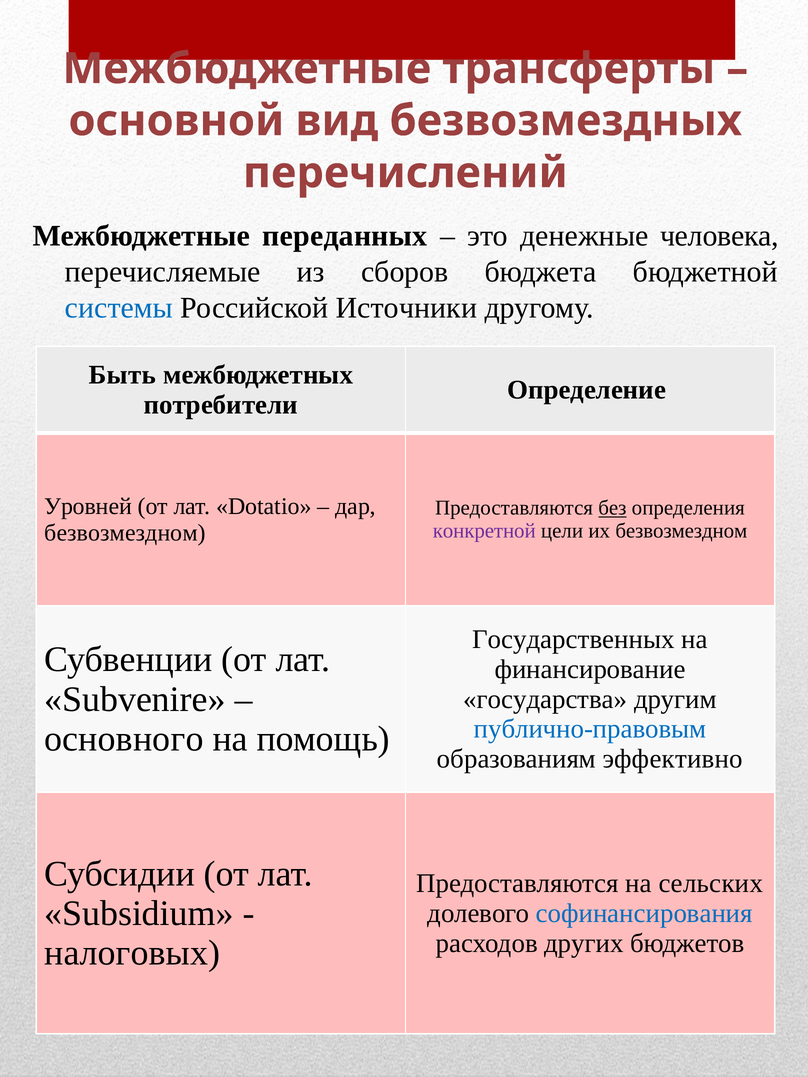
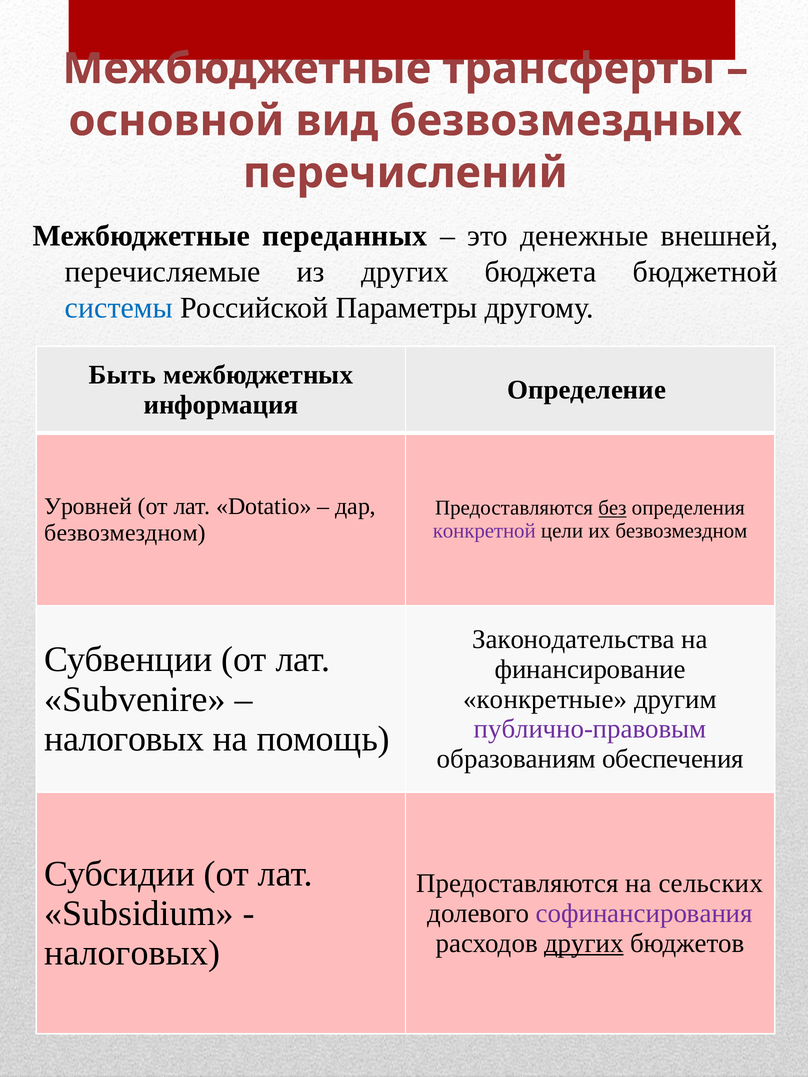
человека: человека -> внешней
из сборов: сборов -> других
Источники: Источники -> Параметры
потребители: потребители -> информация
Государственных: Государственных -> Законодательства
государства: государства -> конкретные
публично-правовым colour: blue -> purple
основного at (124, 739): основного -> налоговых
эффективно: эффективно -> обеспечения
софинансирования colour: blue -> purple
других at (584, 943) underline: none -> present
